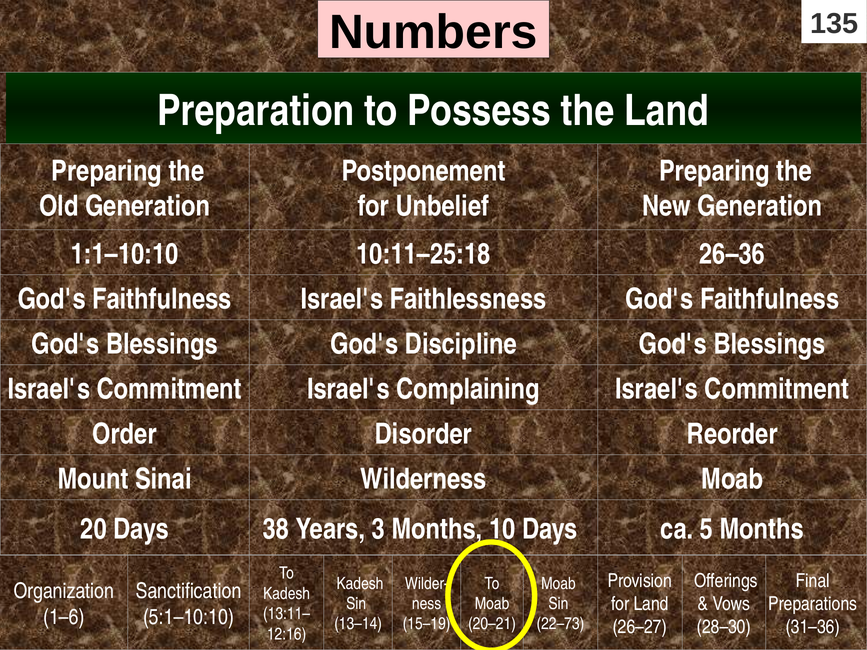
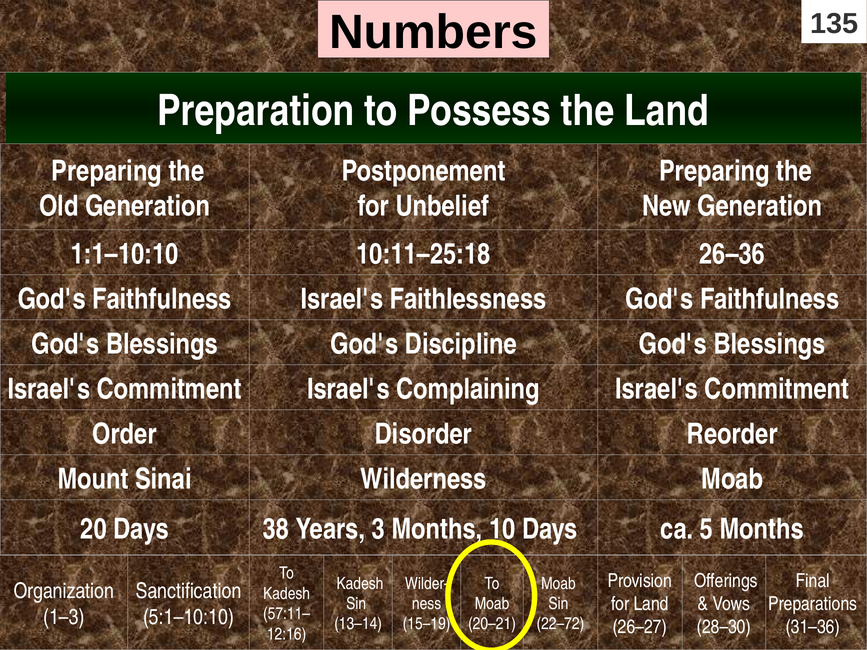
13:11–: 13:11– -> 57:11–
1–6: 1–6 -> 1–3
22–73: 22–73 -> 22–72
